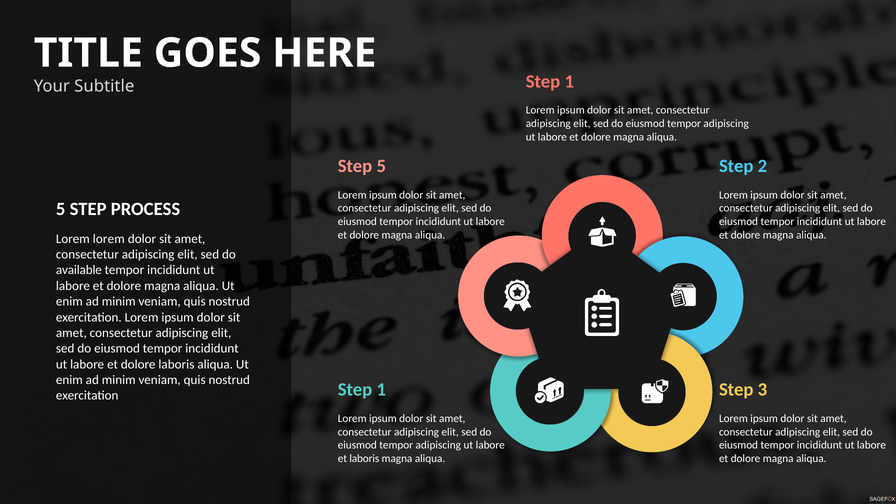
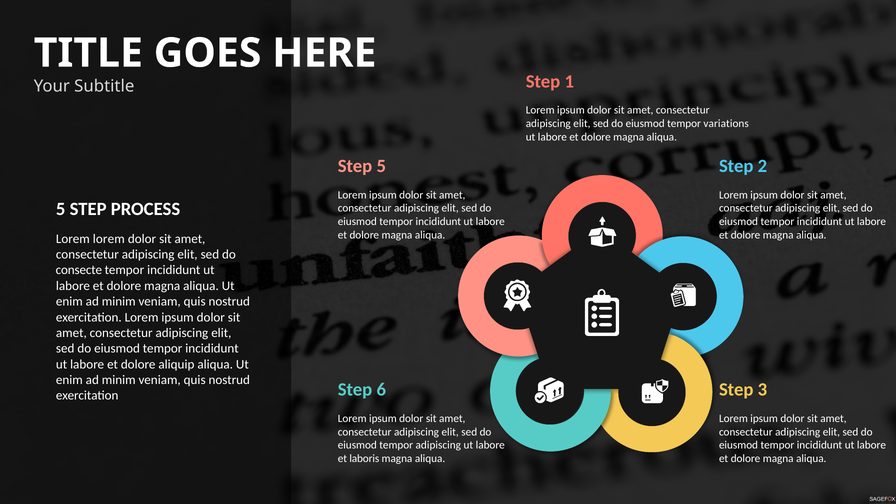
adipiscing at (726, 124): adipiscing -> variations
available: available -> consecte
dolore laboris: laboris -> aliquip
1 at (381, 390): 1 -> 6
